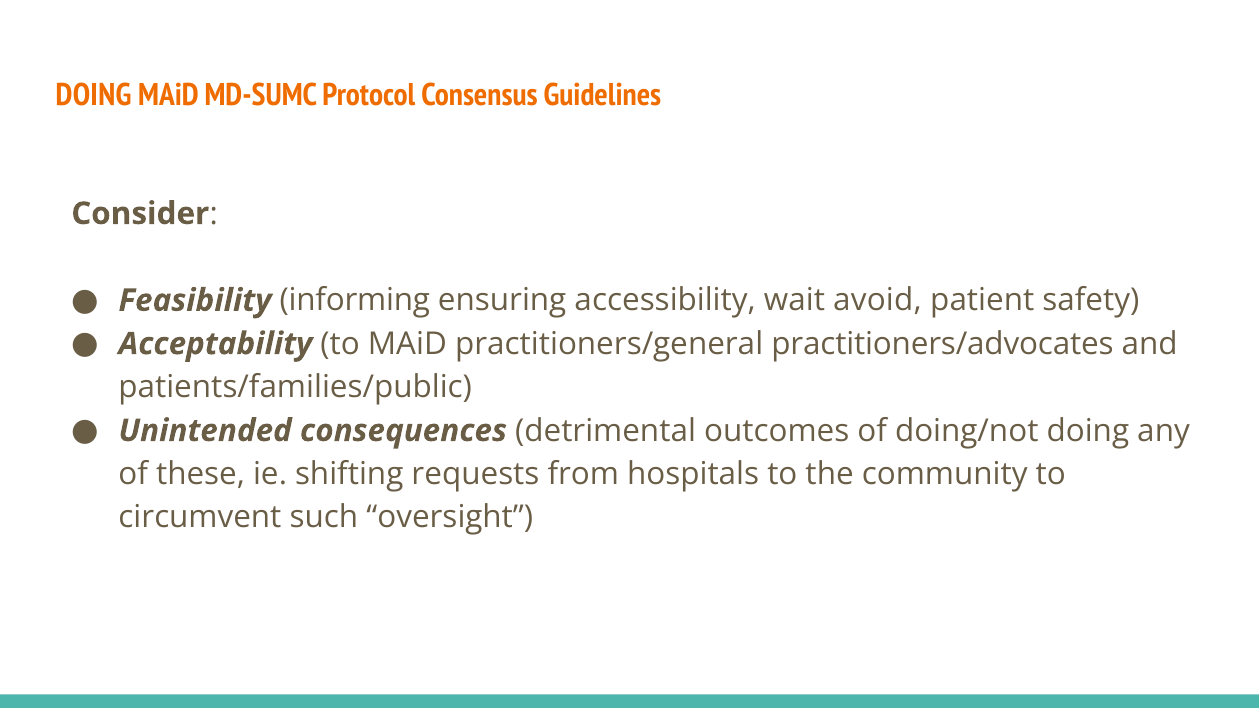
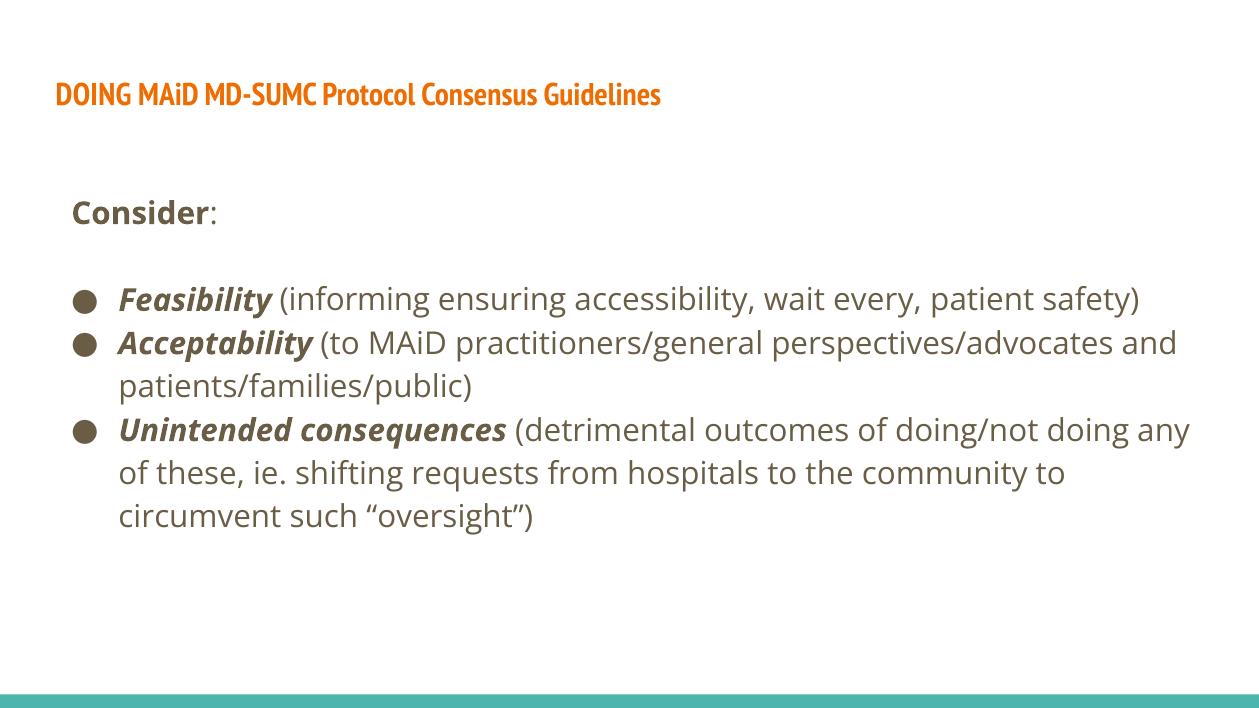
avoid: avoid -> every
practitioners/advocates: practitioners/advocates -> perspectives/advocates
